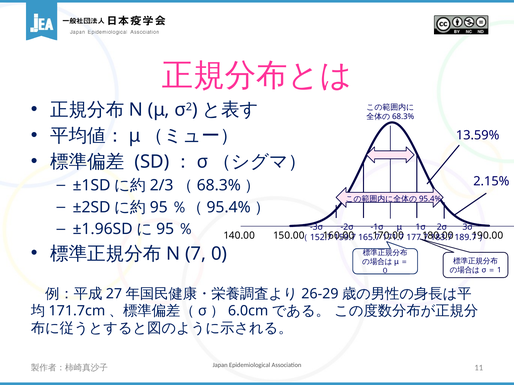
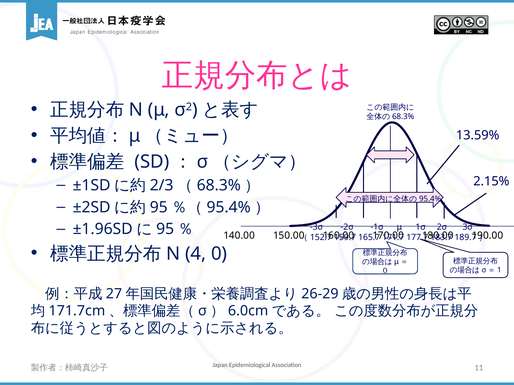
7: 7 -> 4
